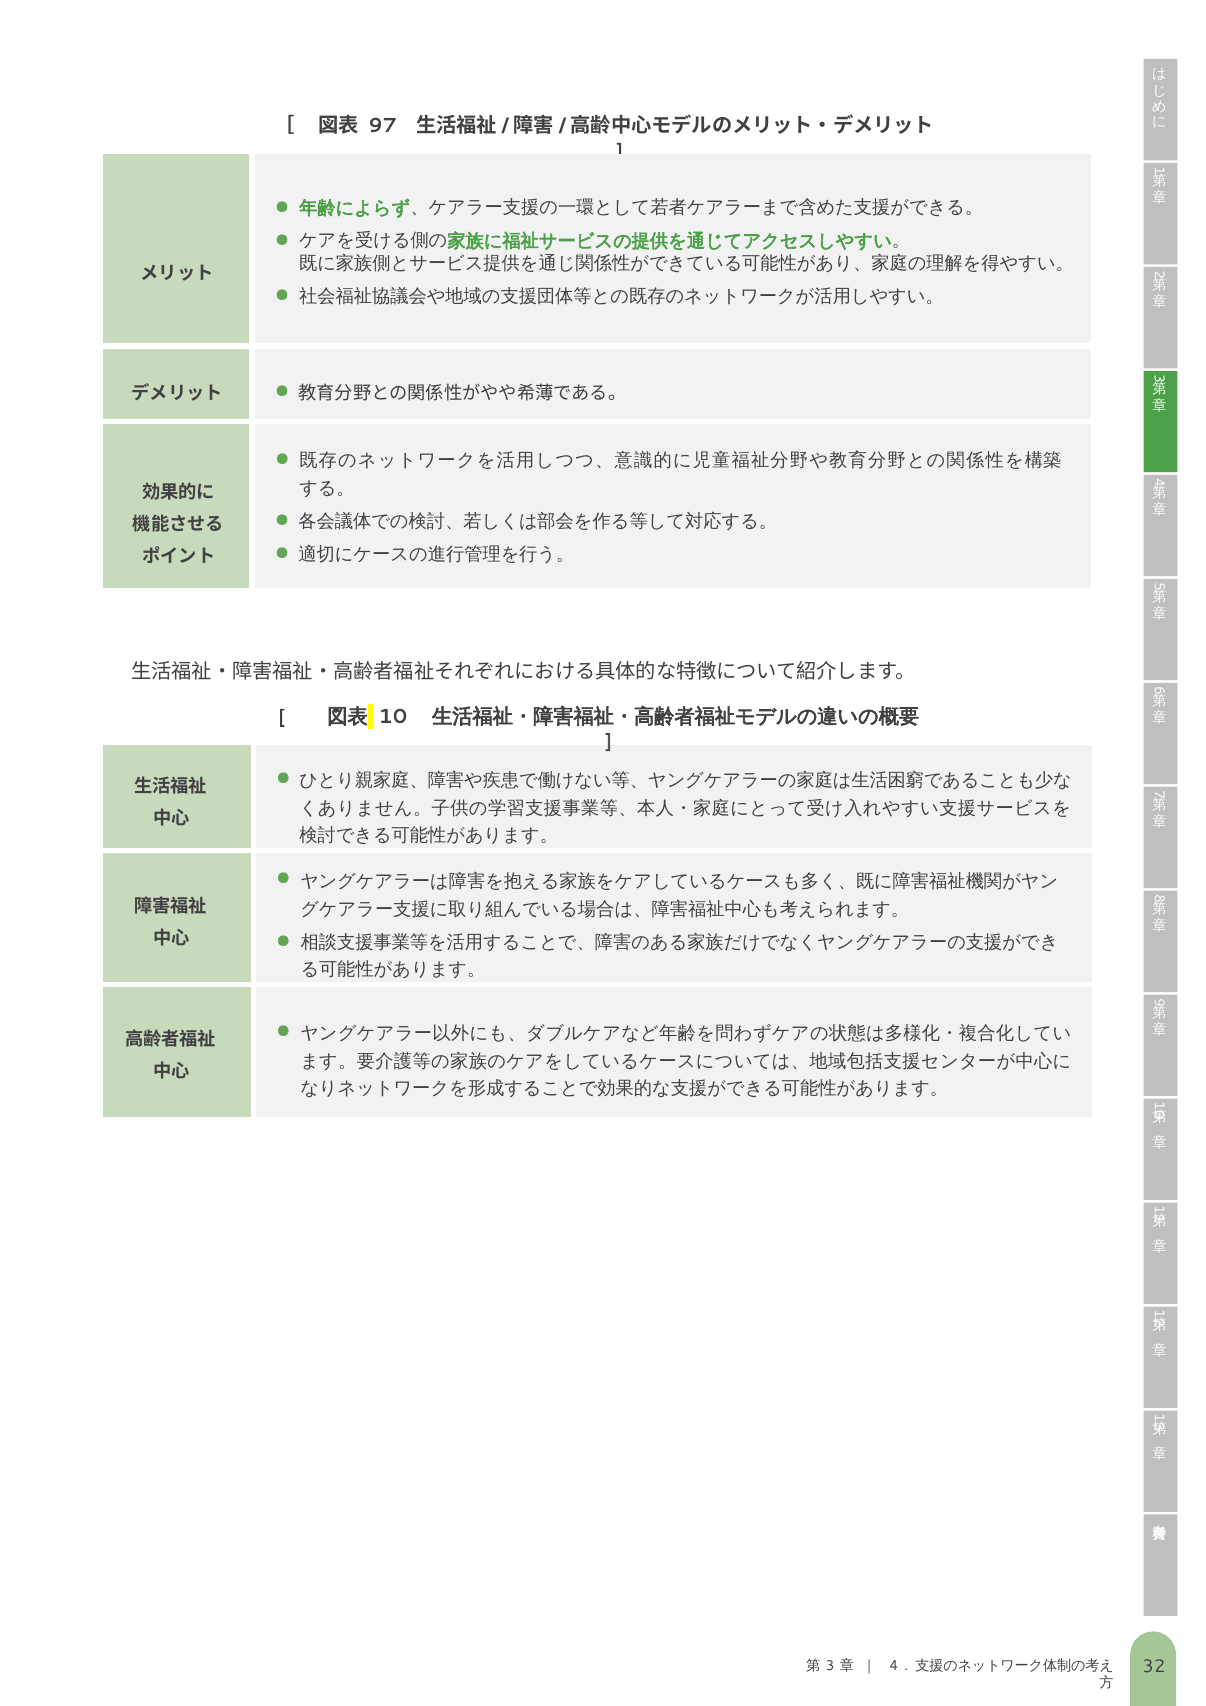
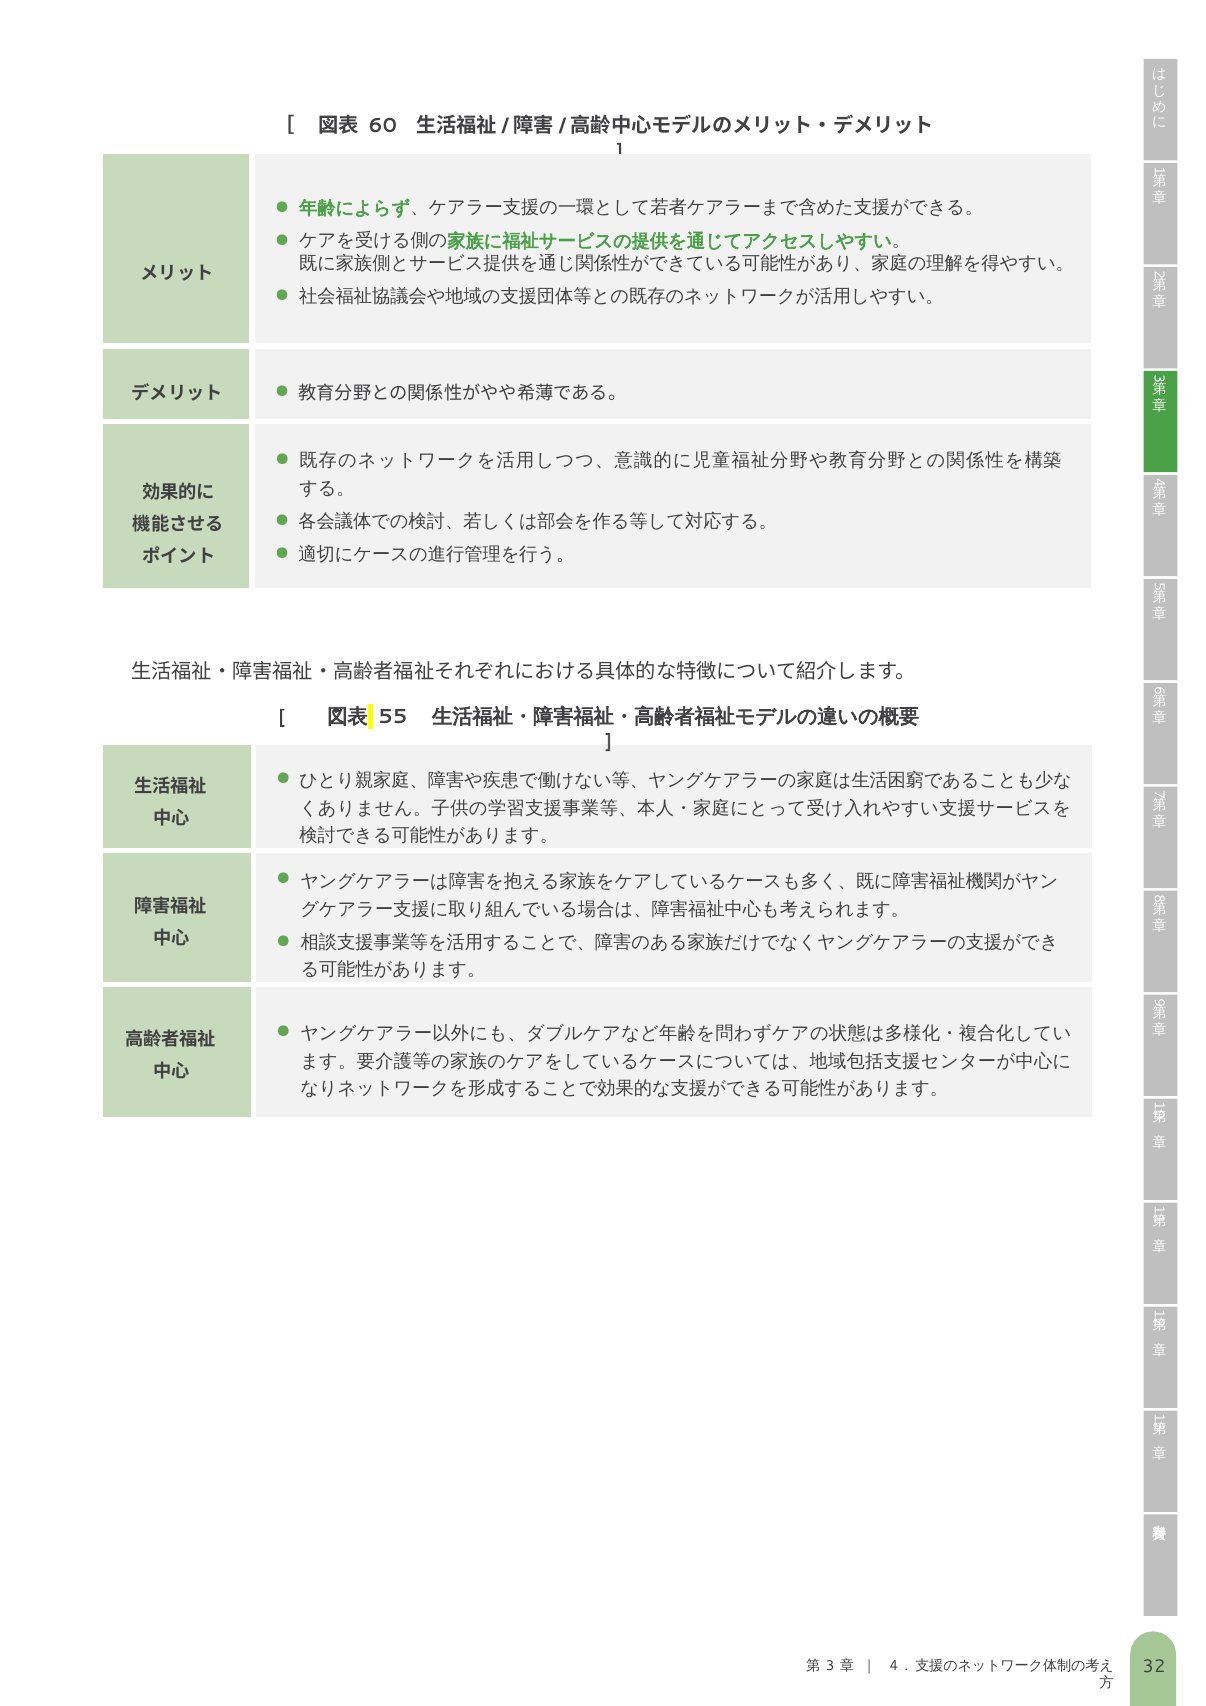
97: 97 -> 60
10: 10 -> 55
